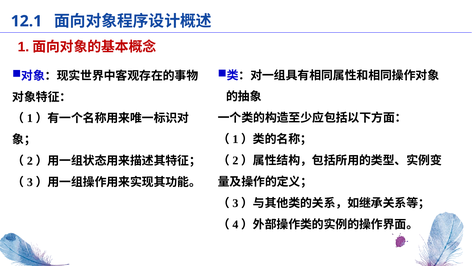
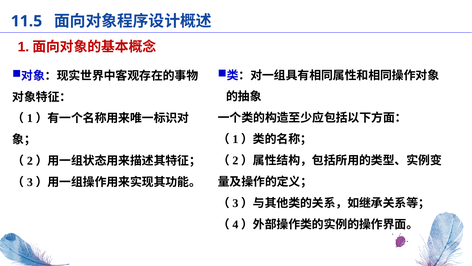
12.1: 12.1 -> 11.5
